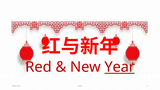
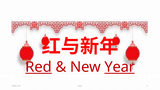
Red underline: none -> present
